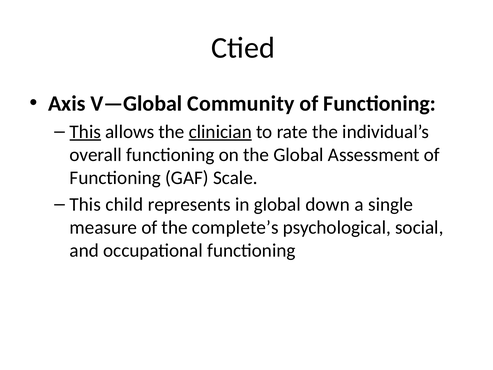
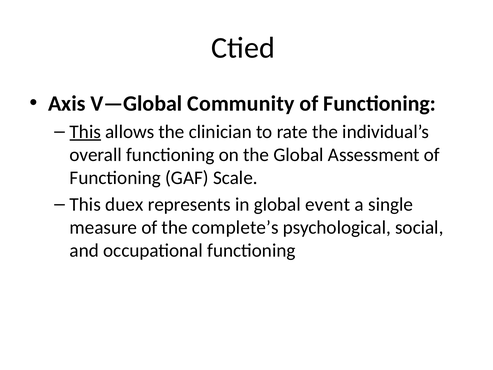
clinician underline: present -> none
child: child -> duex
down: down -> event
